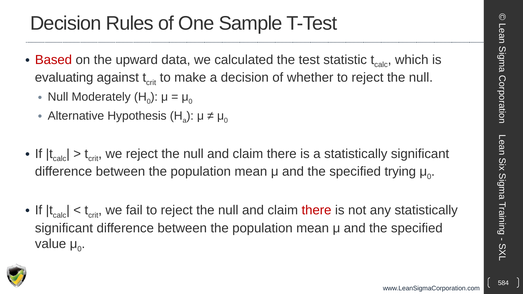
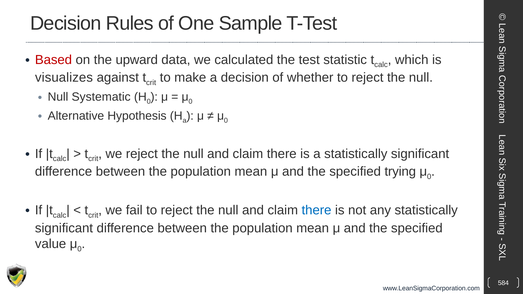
evaluating: evaluating -> visualizes
Moderately: Moderately -> Systematic
there at (317, 210) colour: red -> blue
